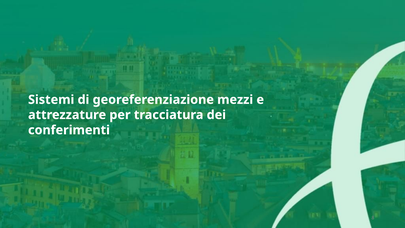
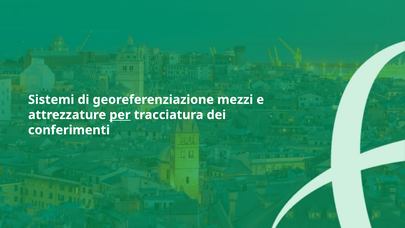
per underline: none -> present
